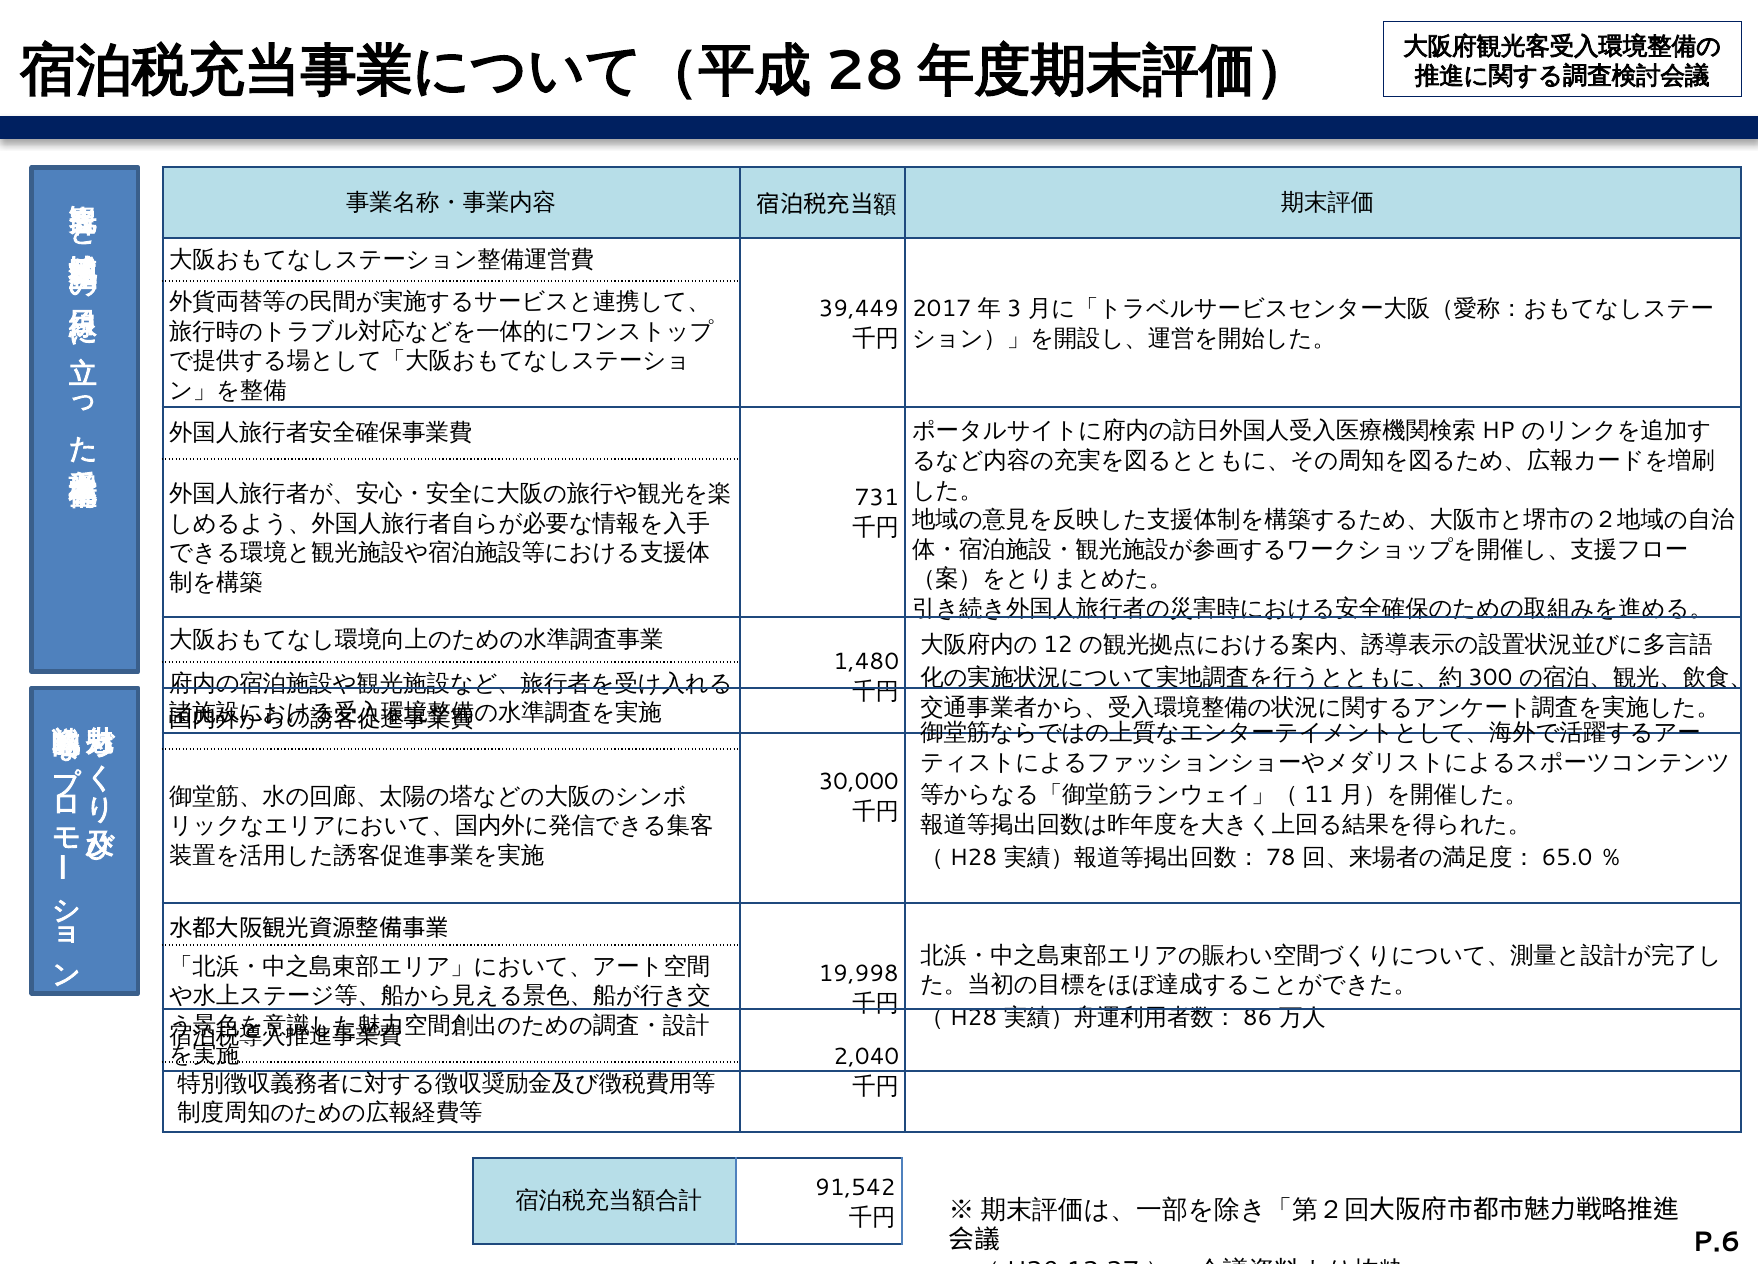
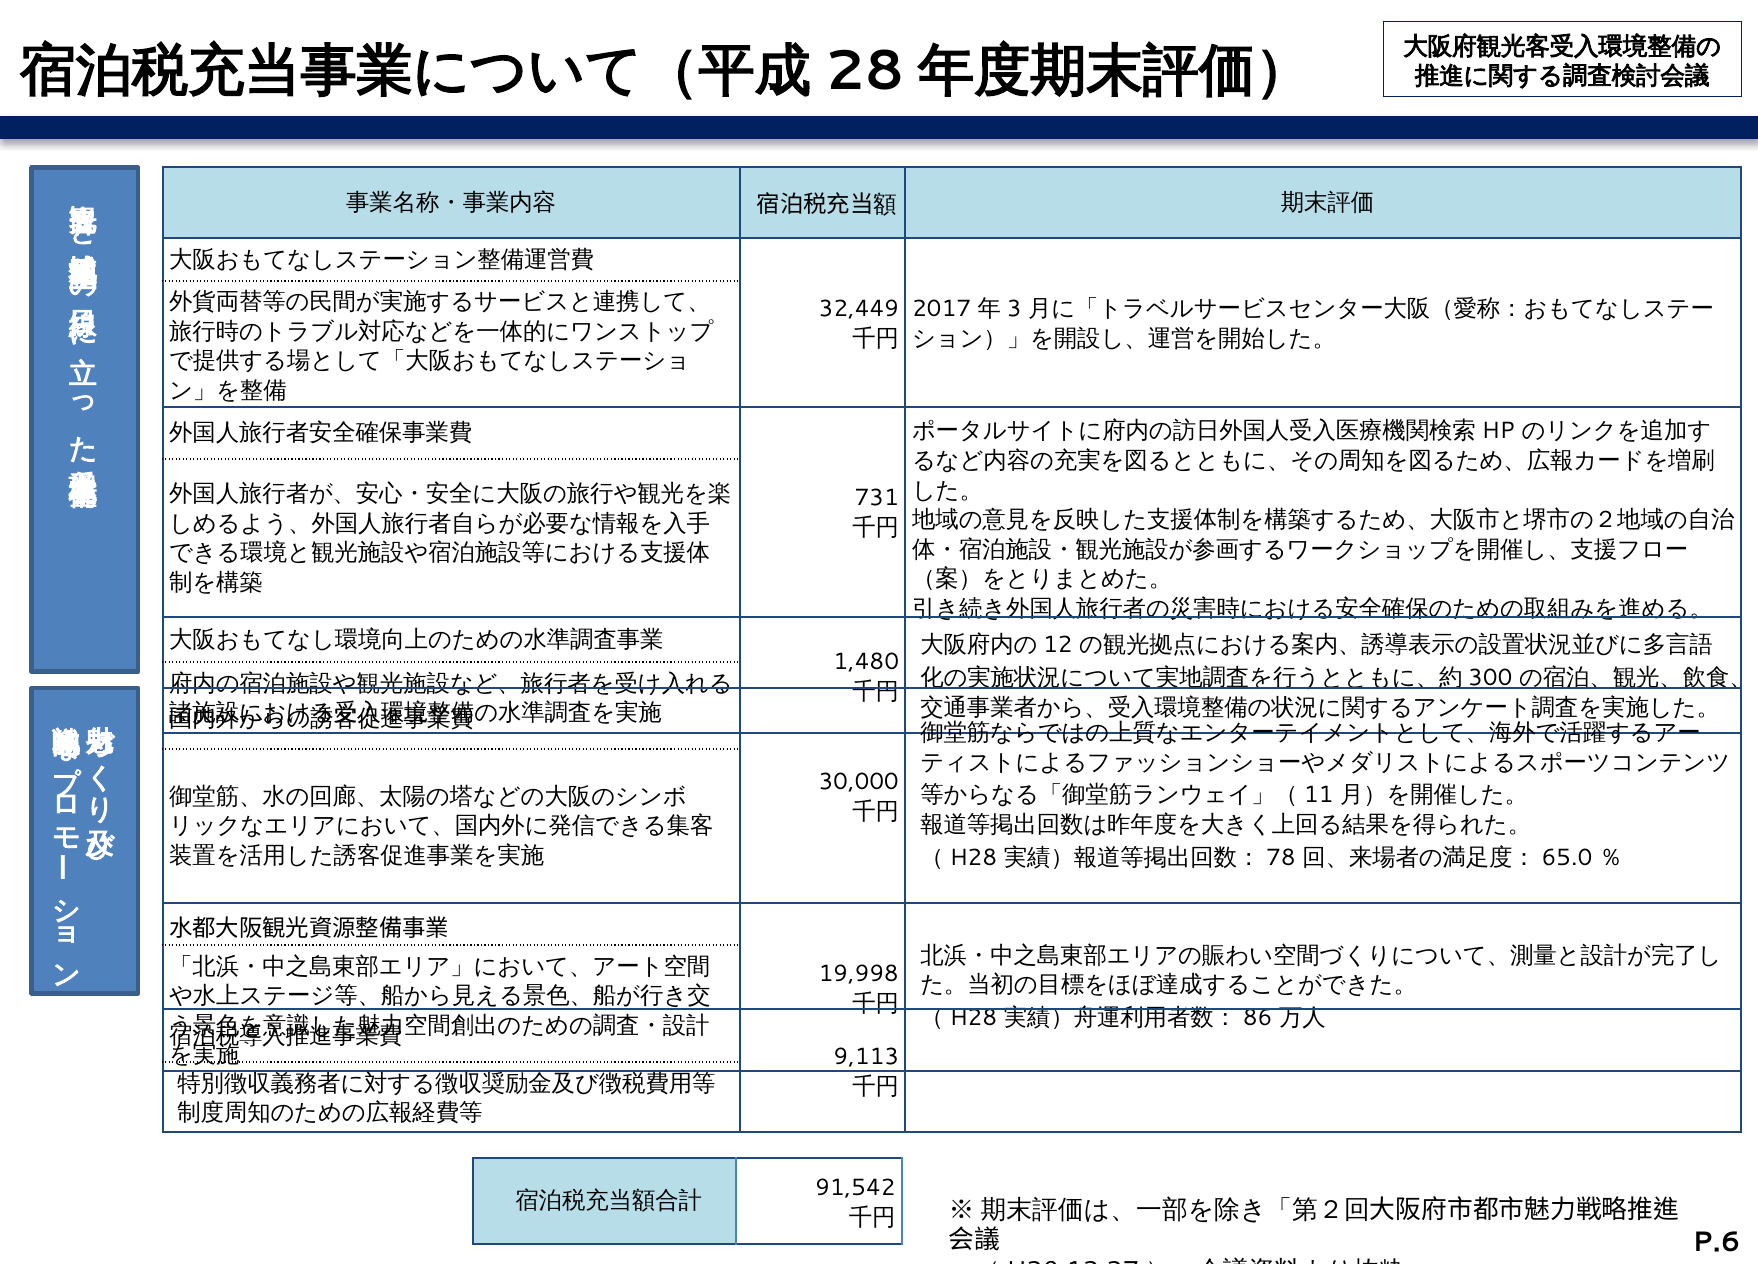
39,449: 39,449 -> 32,449
2,040: 2,040 -> 9,113
